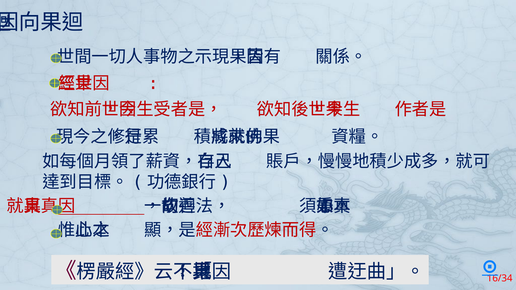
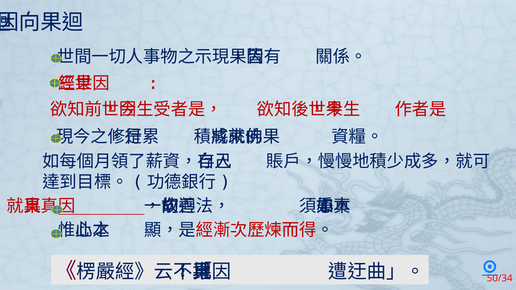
16/34: 16/34 -> 50/34
